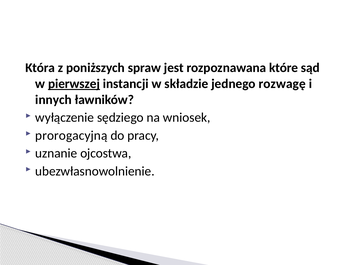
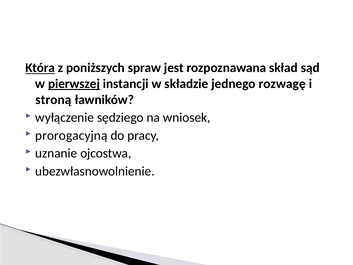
Która underline: none -> present
które: które -> skład
innych: innych -> stroną
